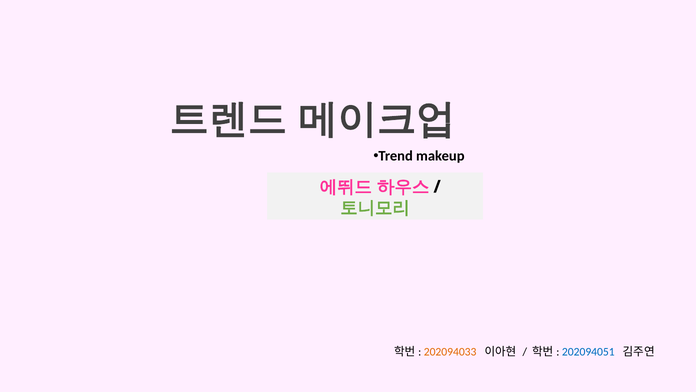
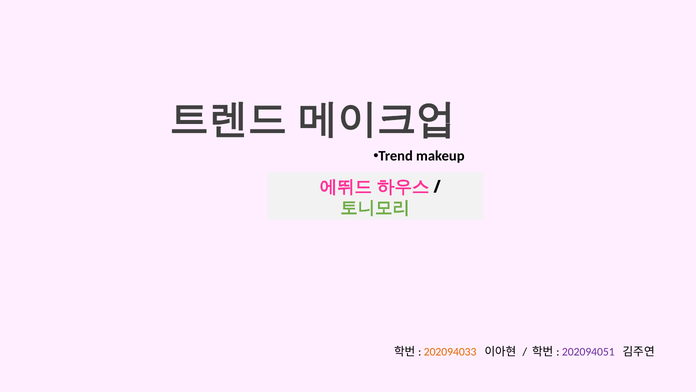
202094051 colour: blue -> purple
